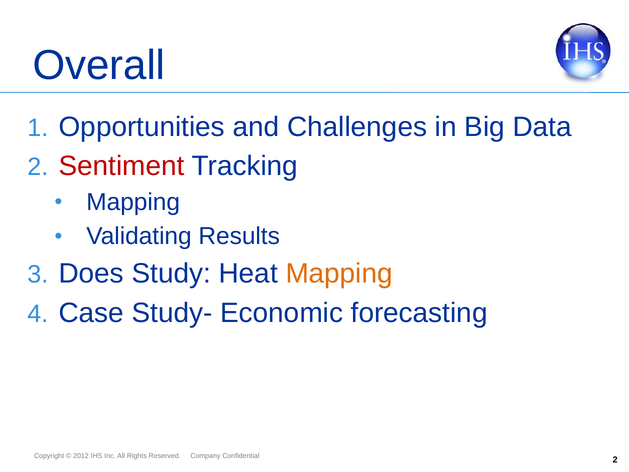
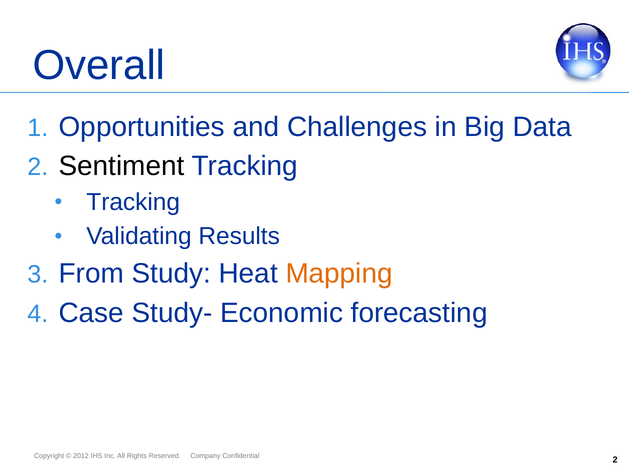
Sentiment colour: red -> black
Mapping at (133, 202): Mapping -> Tracking
Does: Does -> From
